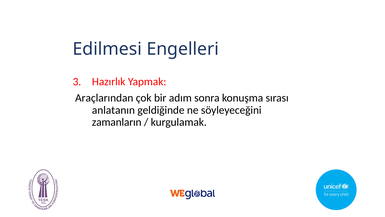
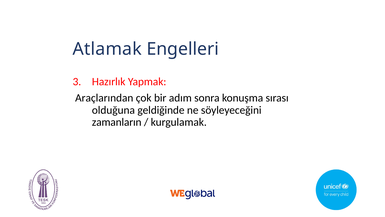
Edilmesi: Edilmesi -> Atlamak
anlatanın: anlatanın -> olduğuna
